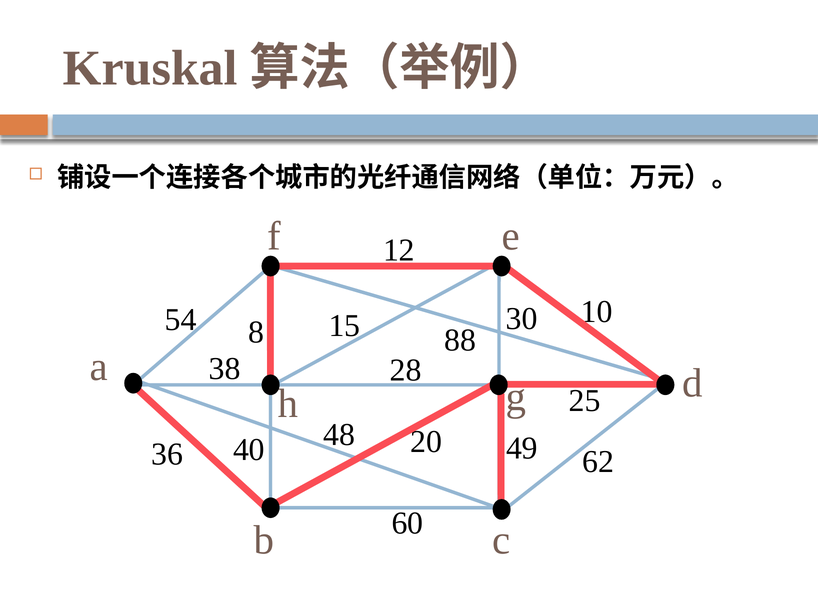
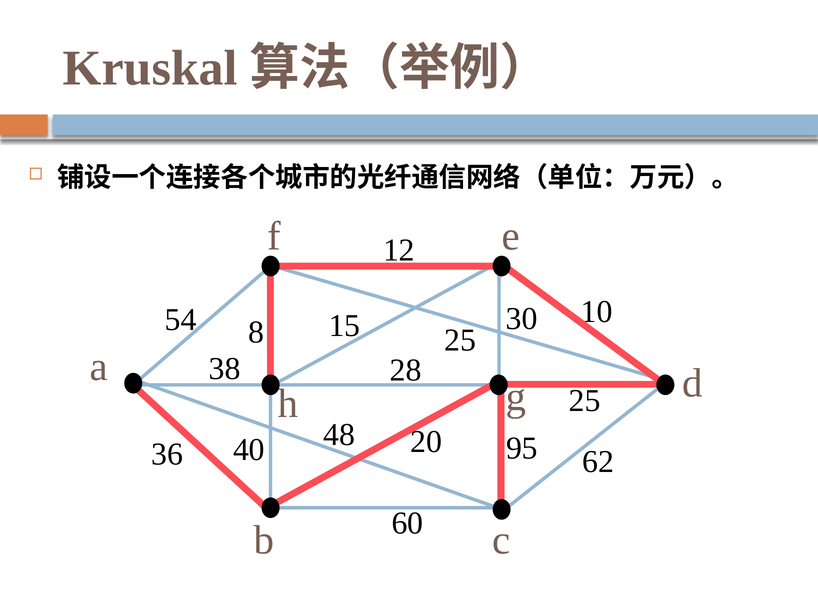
15 88: 88 -> 25
49: 49 -> 95
